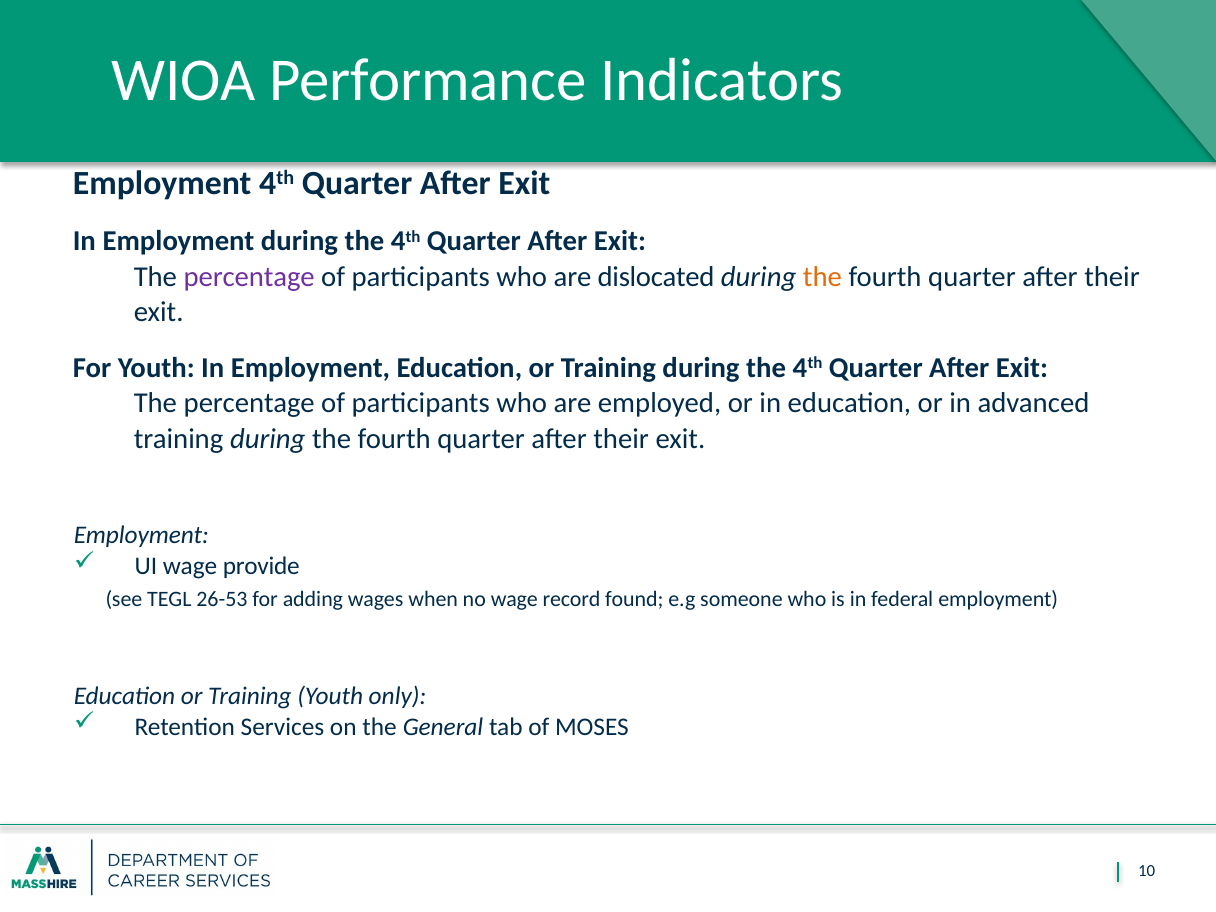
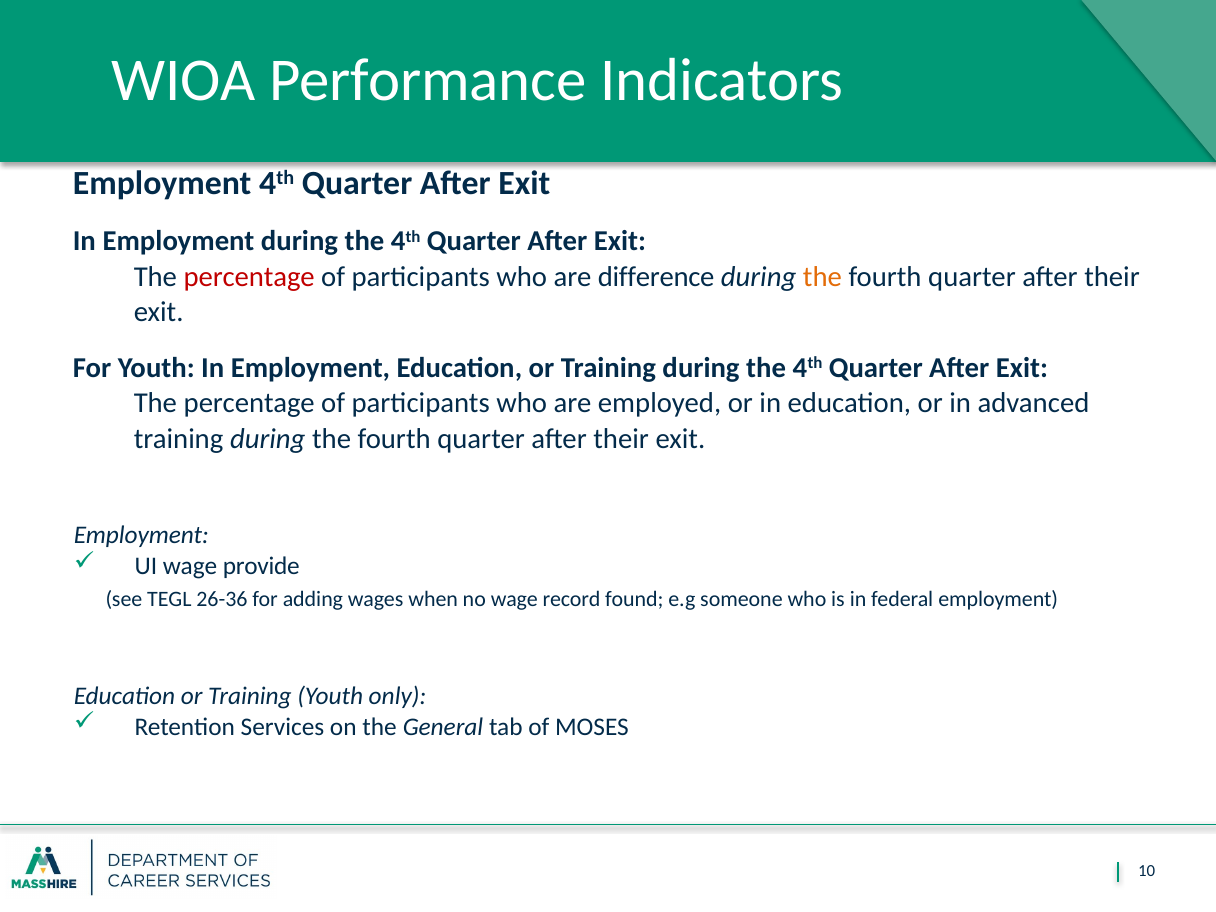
percentage at (249, 277) colour: purple -> red
dislocated: dislocated -> difference
26-53: 26-53 -> 26-36
